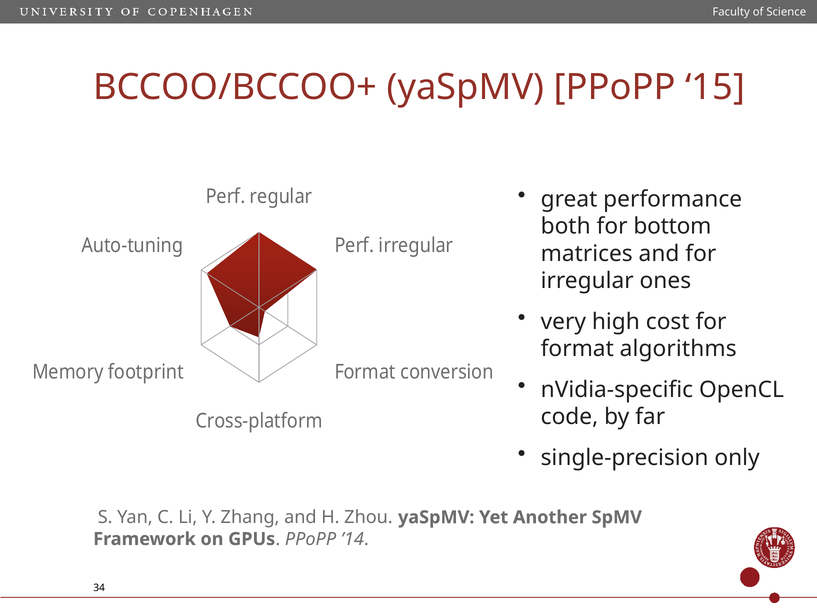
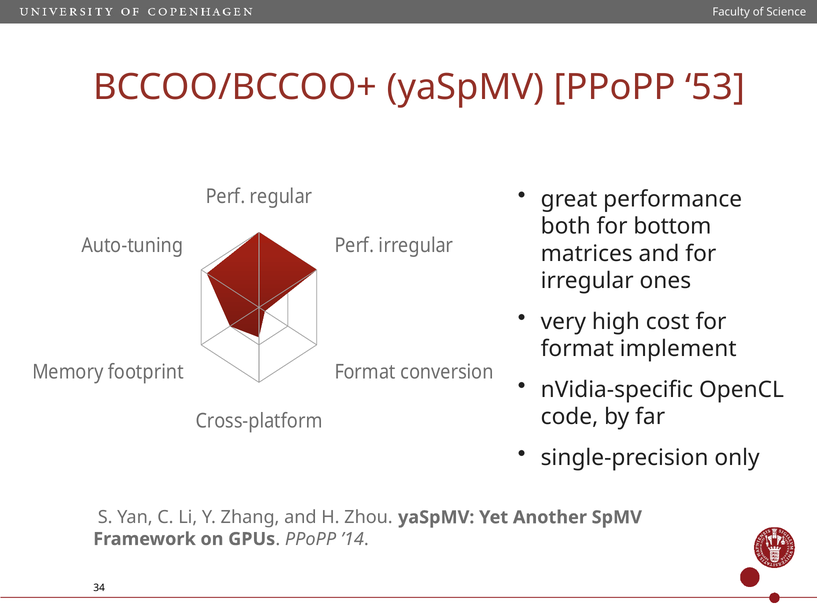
15: 15 -> 53
algorithms: algorithms -> implement
